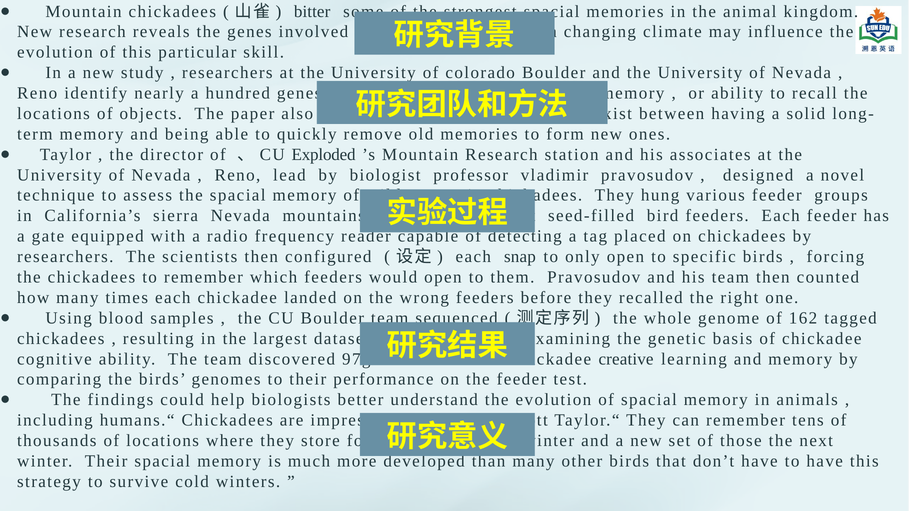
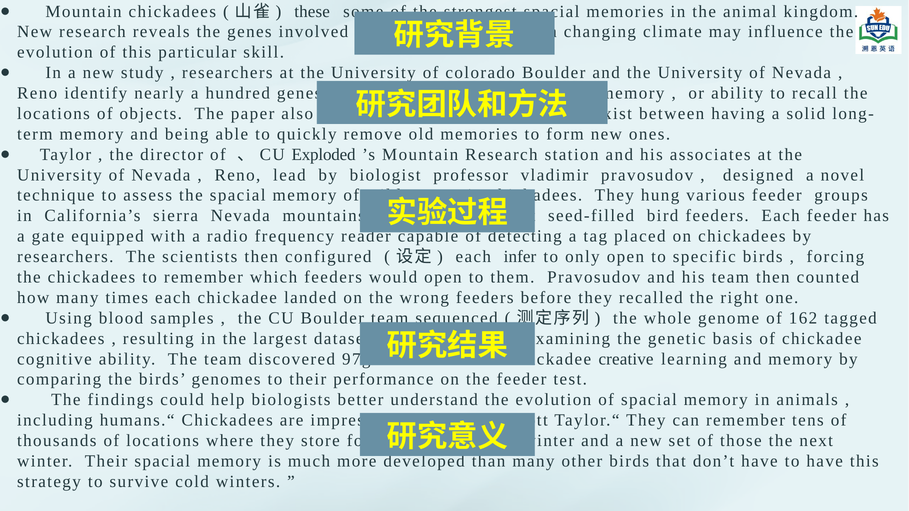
bitter: bitter -> these
snap: snap -> infer
